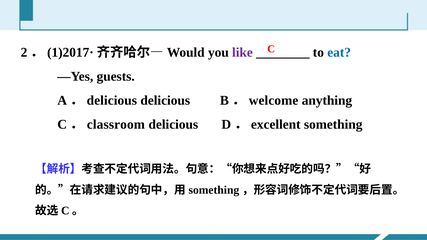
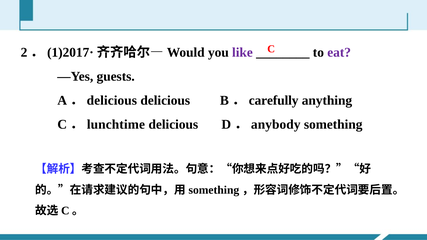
eat colour: blue -> purple
welcome: welcome -> carefully
classroom: classroom -> lunchtime
excellent: excellent -> anybody
